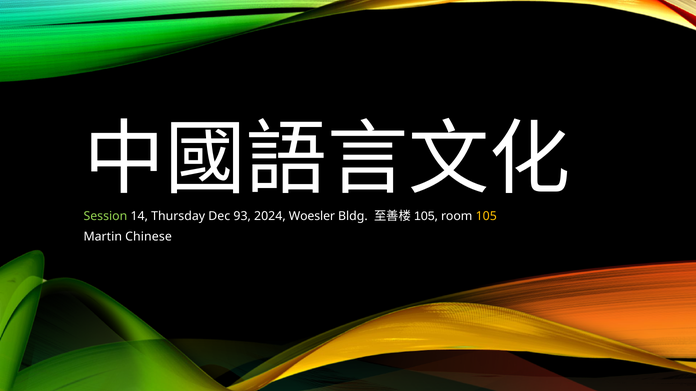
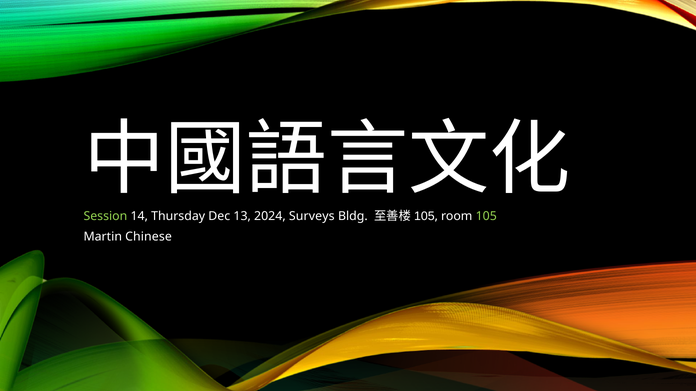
93: 93 -> 13
Woesler: Woesler -> Surveys
105 colour: yellow -> light green
